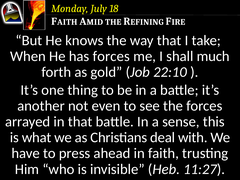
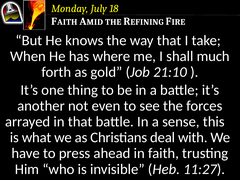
has forces: forces -> where
22:10: 22:10 -> 21:10
